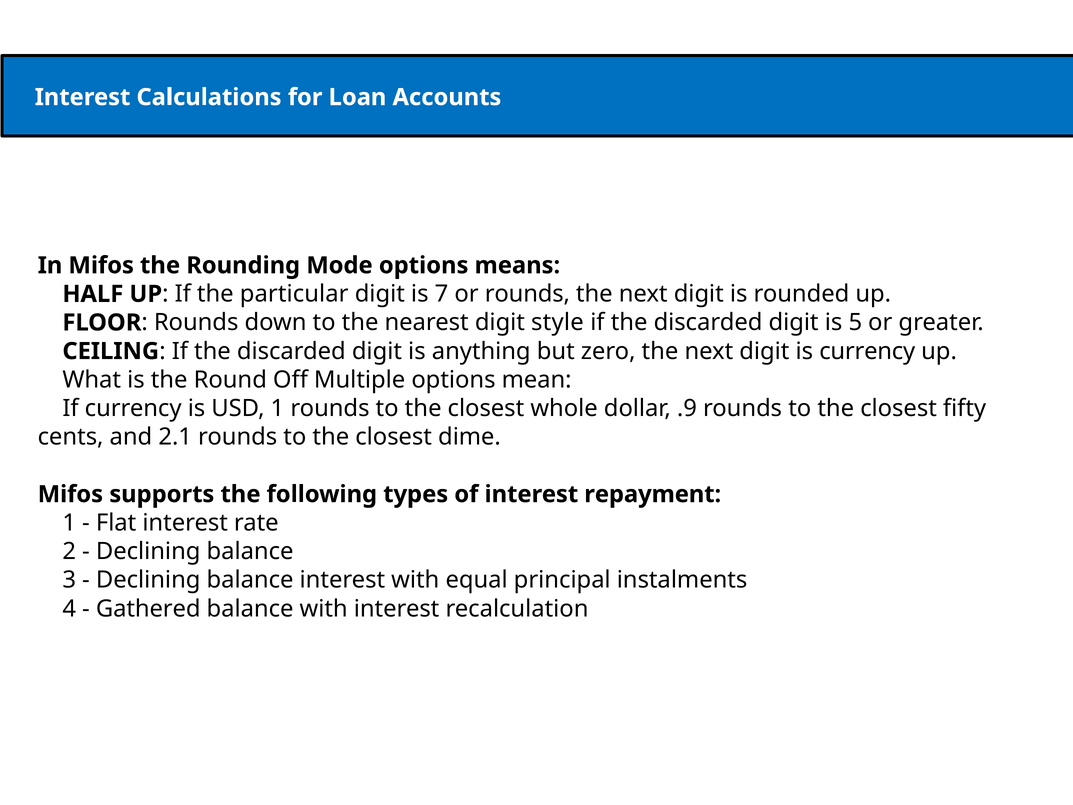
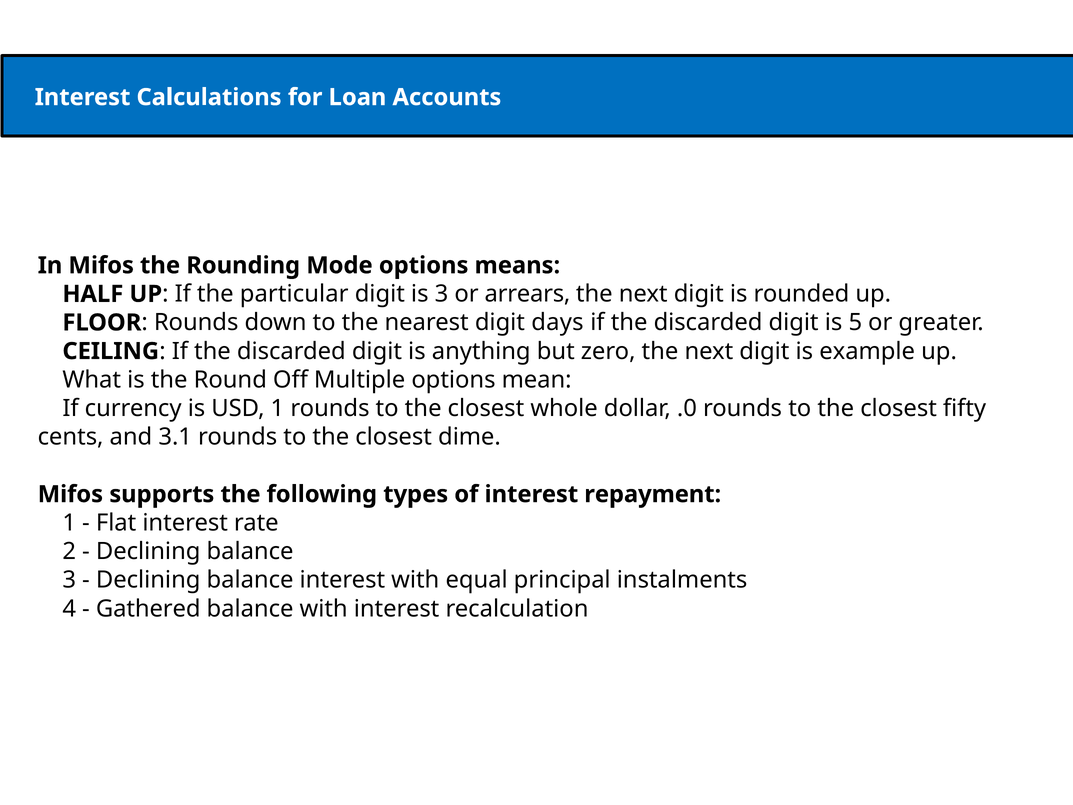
is 7: 7 -> 3
or rounds: rounds -> arrears
style: style -> days
is currency: currency -> example
.9: .9 -> .0
2.1: 2.1 -> 3.1
